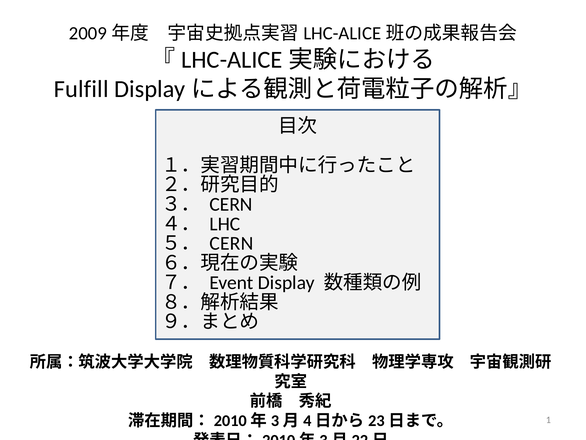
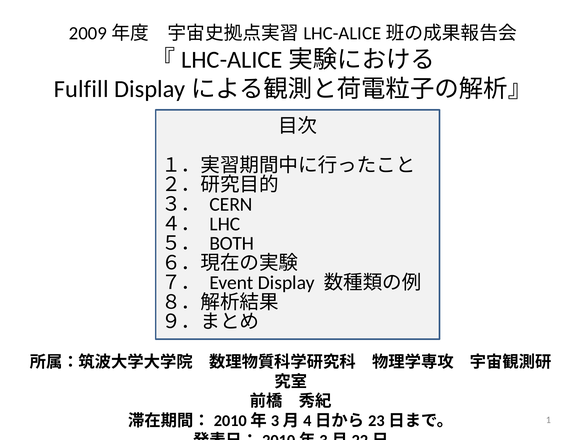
５． CERN: CERN -> BOTH
